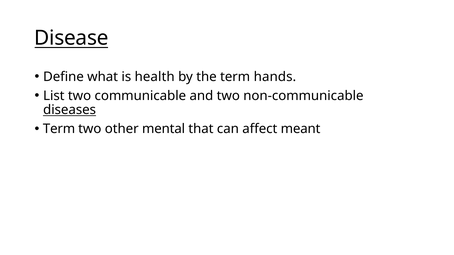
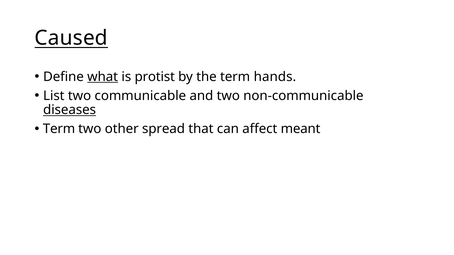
Disease: Disease -> Caused
what underline: none -> present
health: health -> protist
mental: mental -> spread
